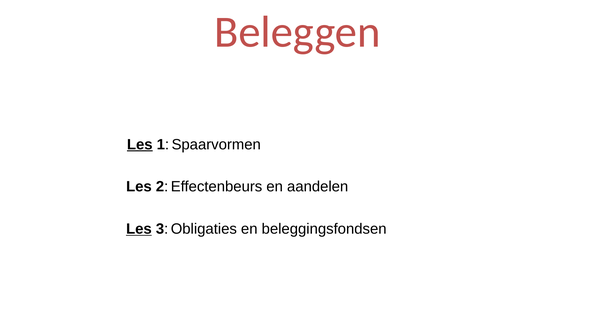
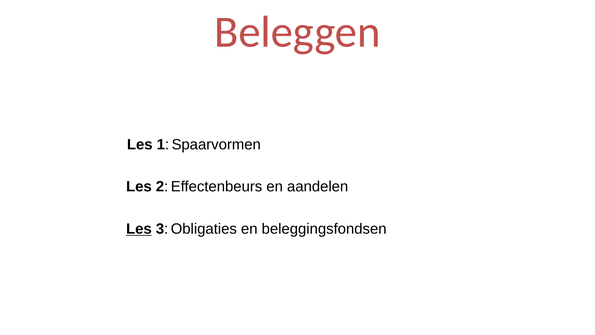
Les at (140, 144) underline: present -> none
